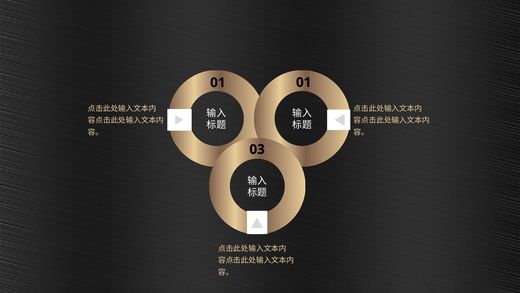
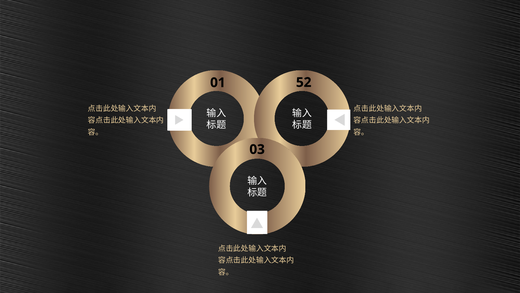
01 01: 01 -> 52
